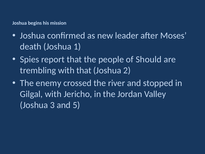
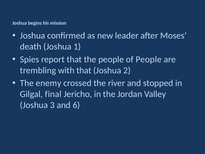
of Should: Should -> People
Gilgal with: with -> final
5: 5 -> 6
